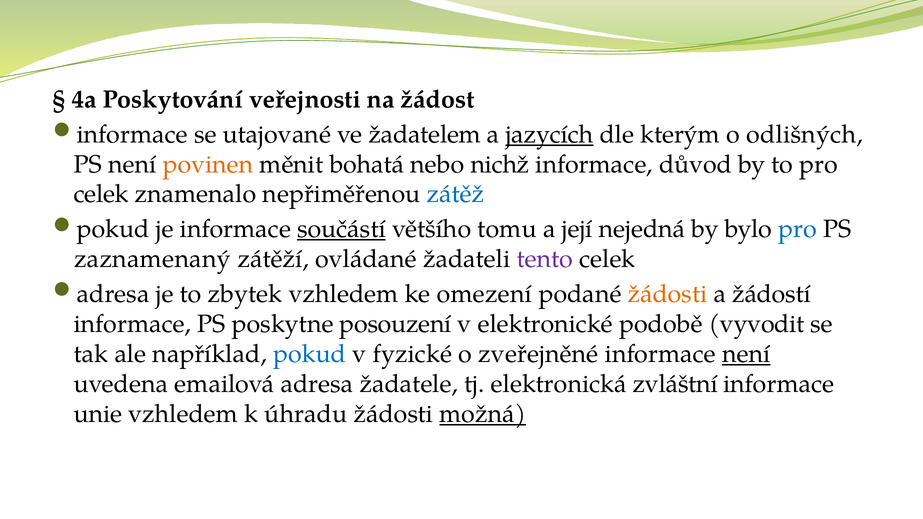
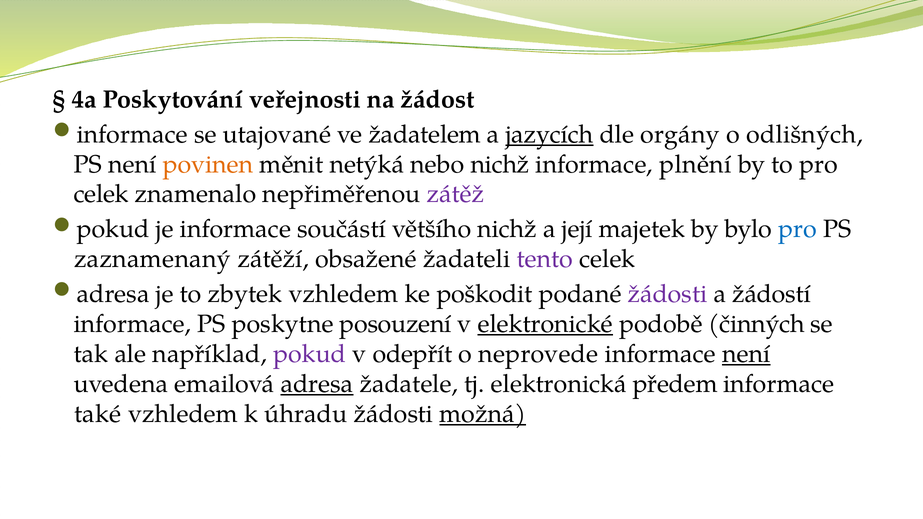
kterým: kterým -> orgány
bohatá: bohatá -> netýká
důvod: důvod -> plnění
zátěž colour: blue -> purple
součástí underline: present -> none
většího tomu: tomu -> nichž
nejedná: nejedná -> majetek
ovládané: ovládané -> obsažené
omezení: omezení -> poškodit
žádosti at (668, 294) colour: orange -> purple
elektronické underline: none -> present
vyvodit: vyvodit -> činných
pokud at (310, 354) colour: blue -> purple
fyzické: fyzické -> odepřít
zveřejněné: zveřejněné -> neprovede
adresa at (317, 384) underline: none -> present
zvláštní: zvláštní -> předem
unie: unie -> také
